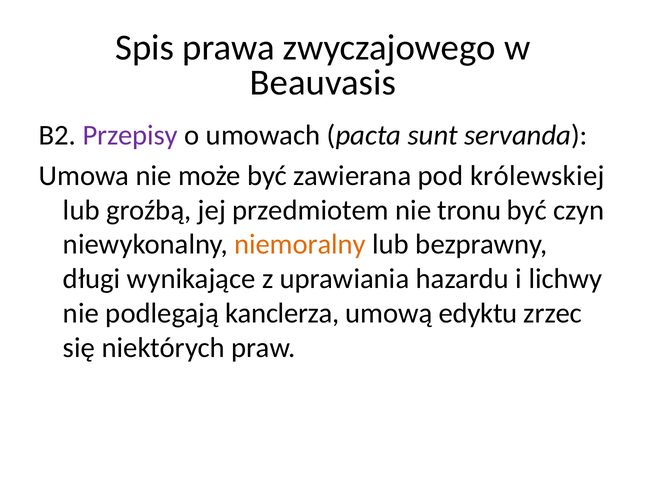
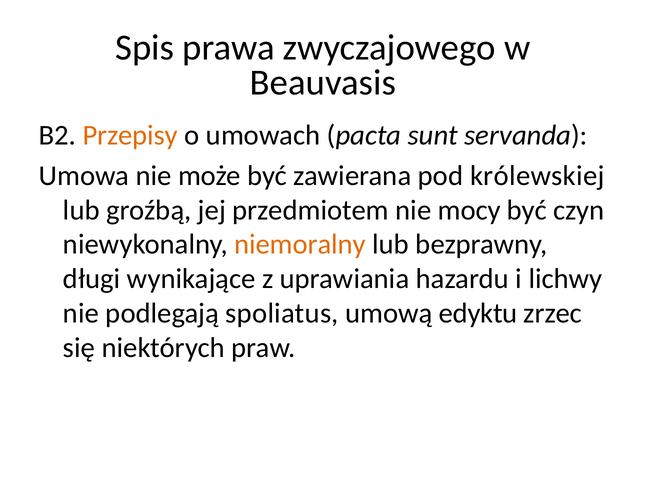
Przepisy colour: purple -> orange
tronu: tronu -> mocy
kanclerza: kanclerza -> spoliatus
